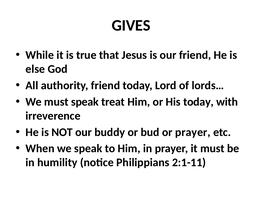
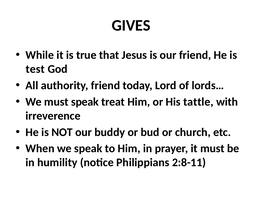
else: else -> test
His today: today -> tattle
or prayer: prayer -> church
2:1-11: 2:1-11 -> 2:8-11
